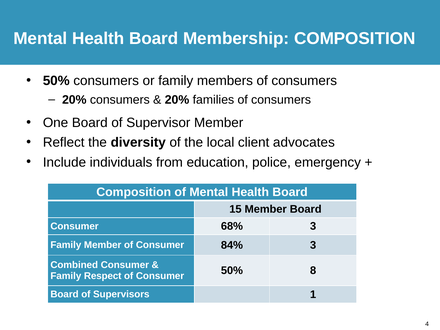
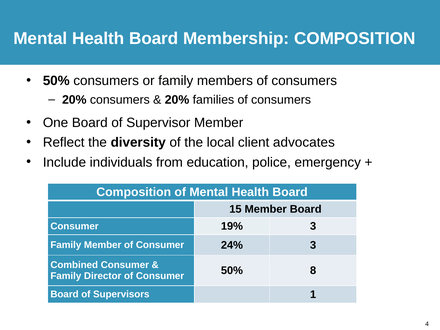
68%: 68% -> 19%
84%: 84% -> 24%
Respect: Respect -> Director
